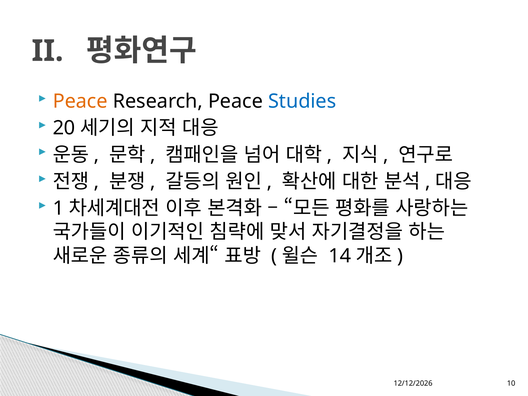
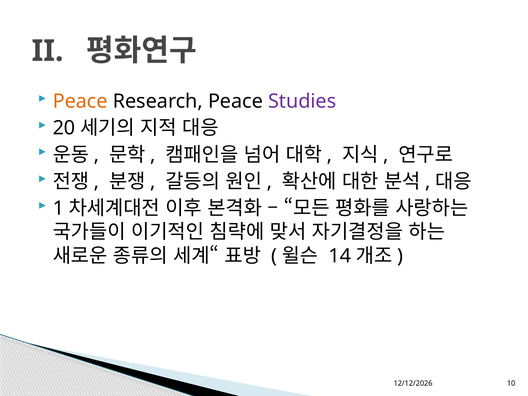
Studies colour: blue -> purple
